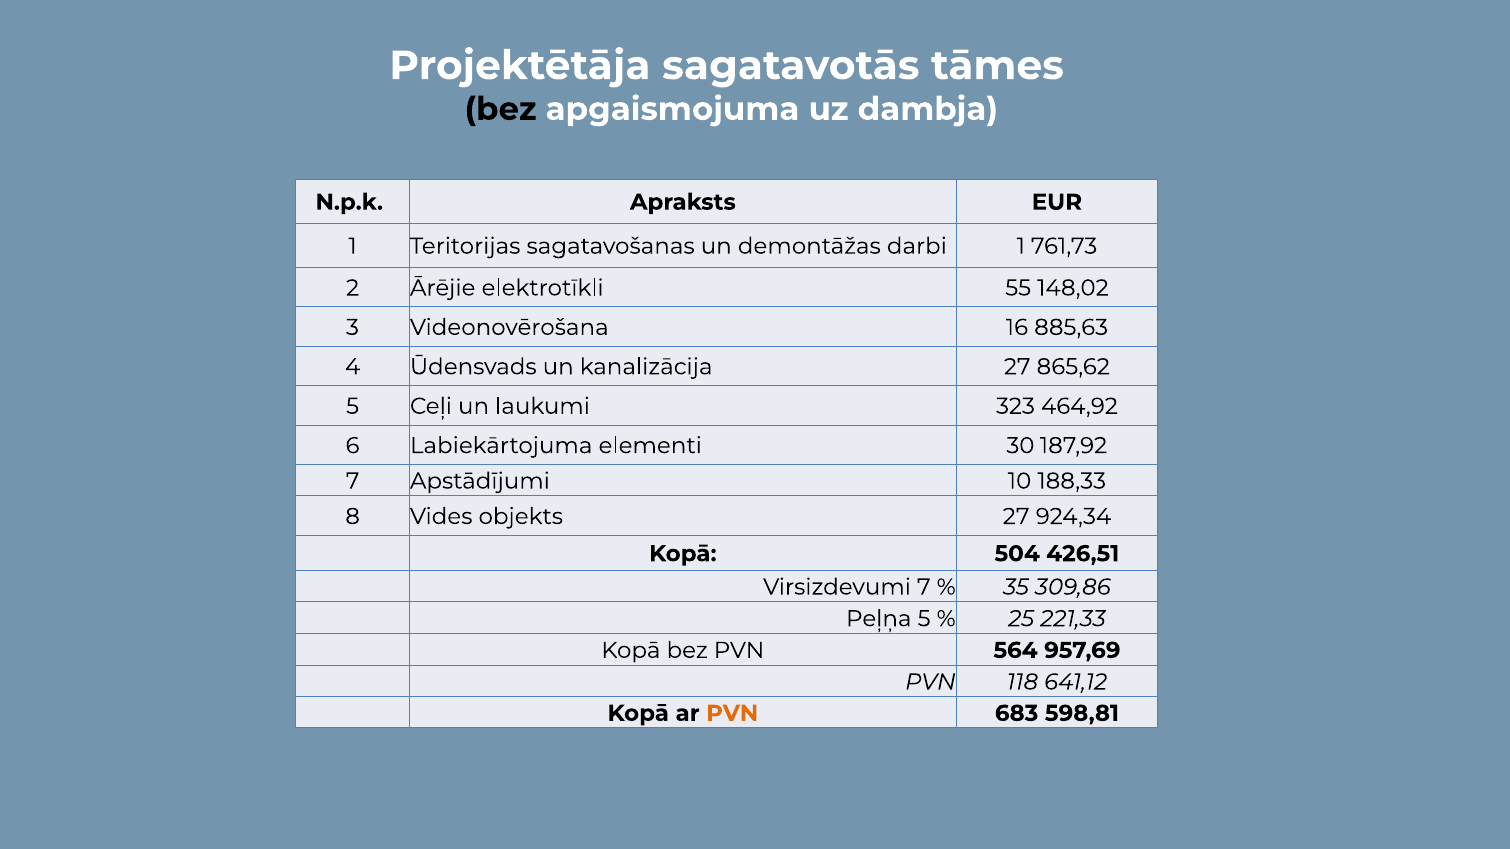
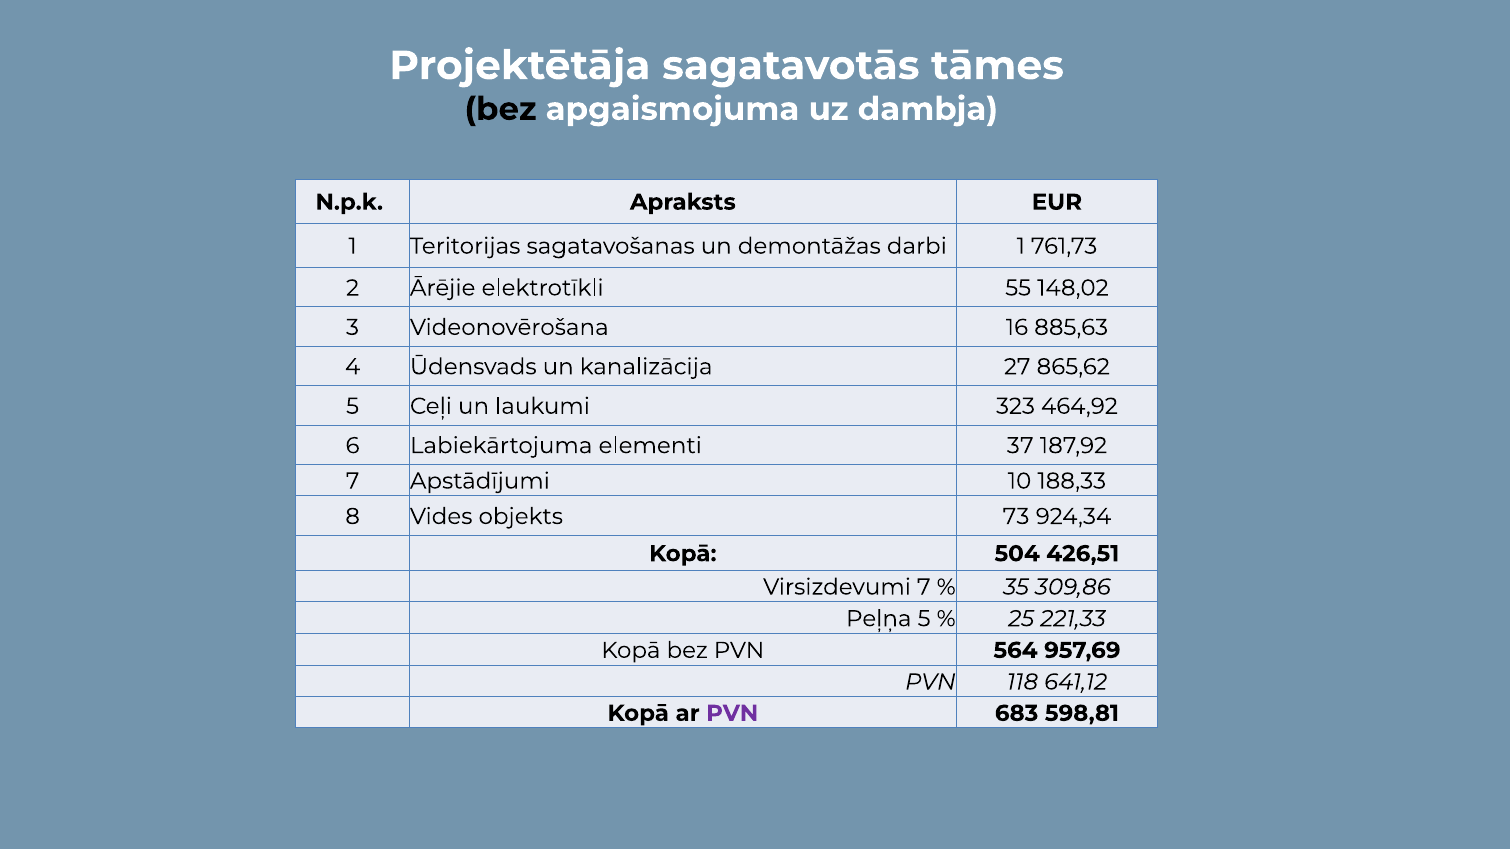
30: 30 -> 37
objekts 27: 27 -> 73
PVN at (732, 714) colour: orange -> purple
